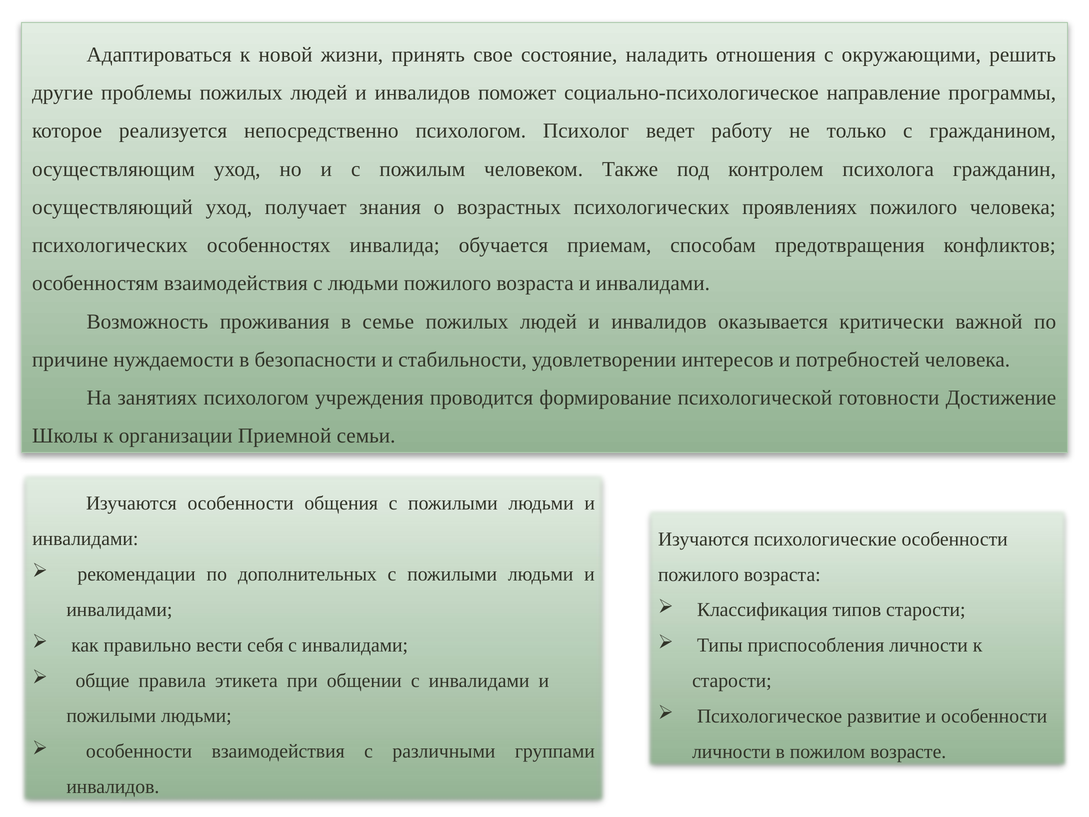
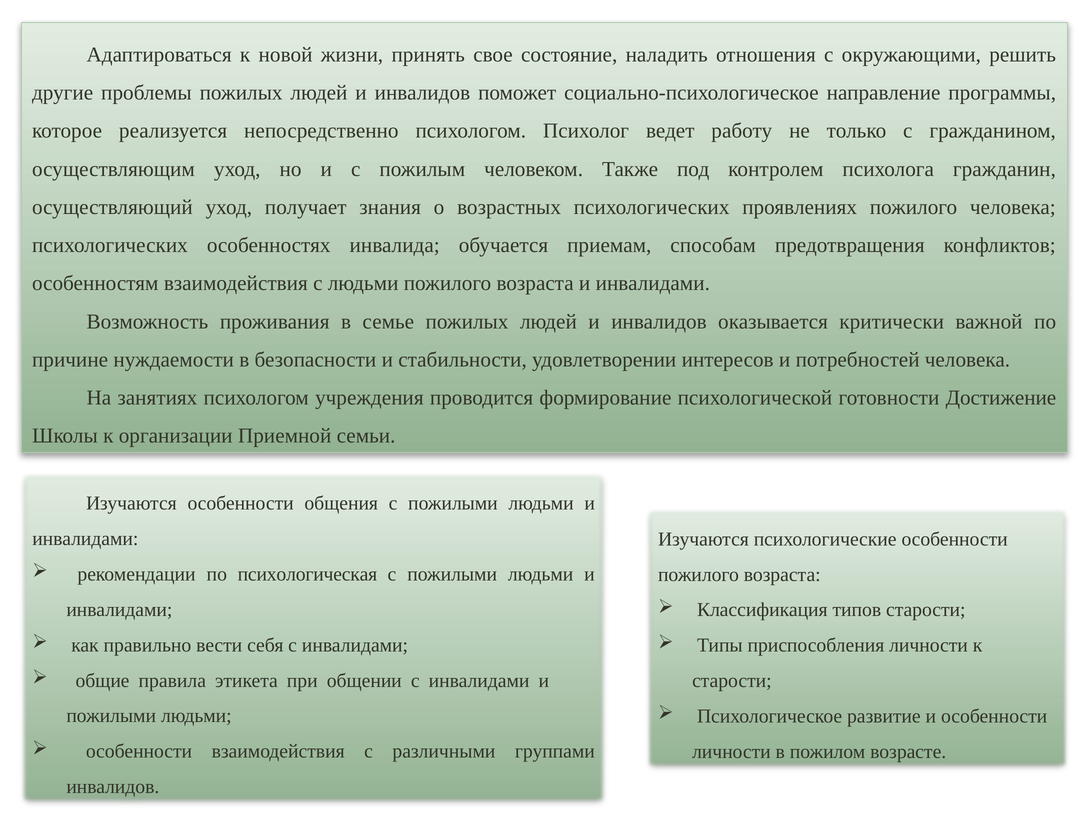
дополнительных: дополнительных -> психологическая
